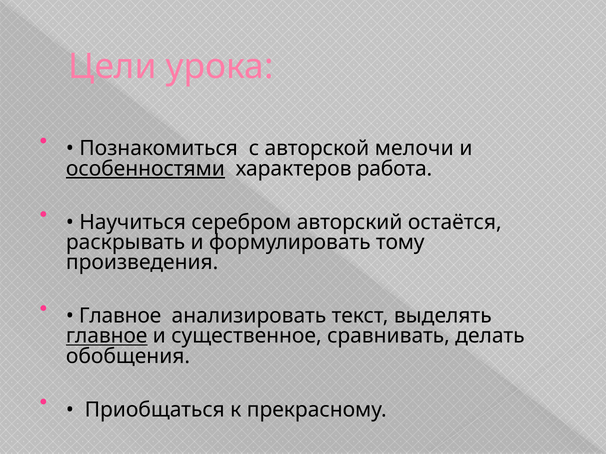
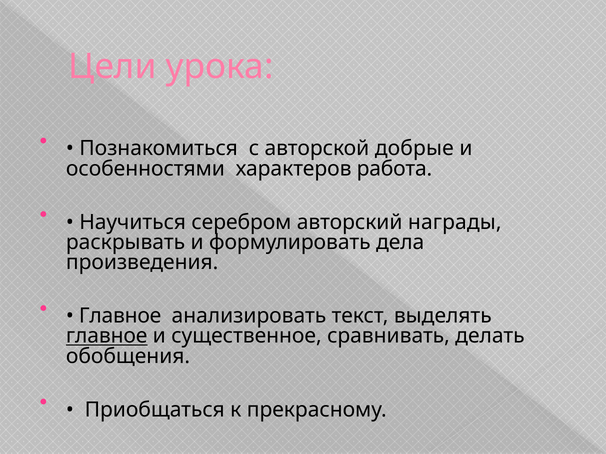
мелочи: мелочи -> добрые
особенностями underline: present -> none
остаётся: остаётся -> награды
тому: тому -> дела
